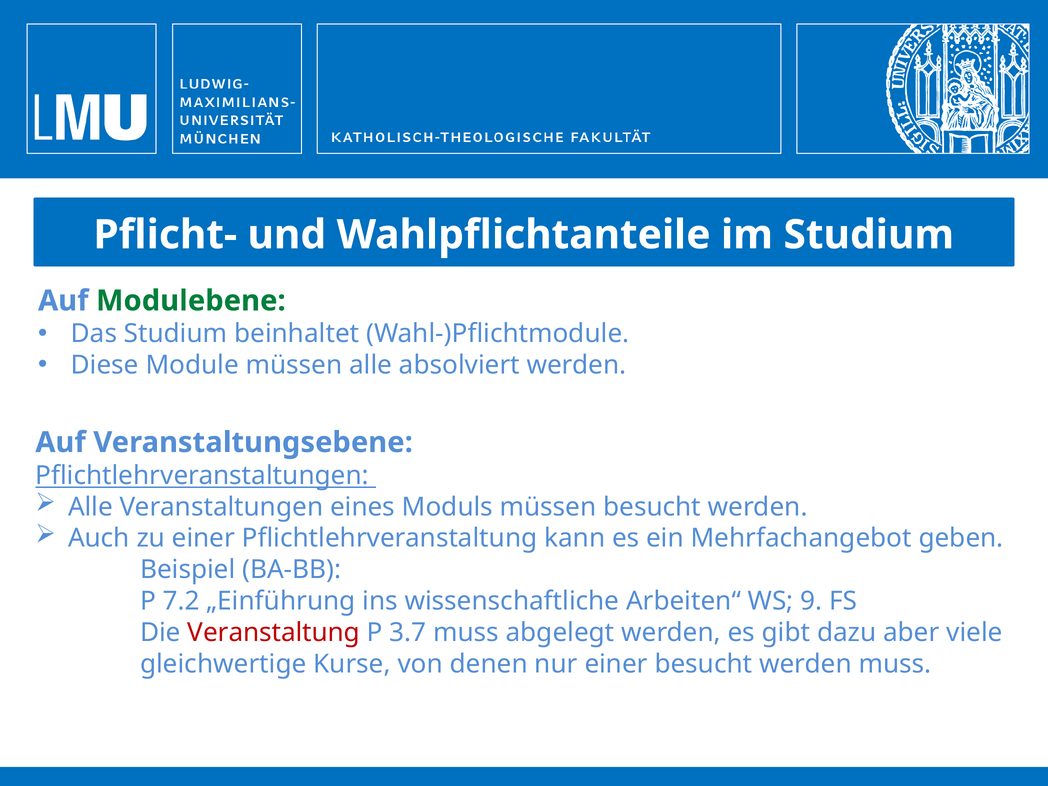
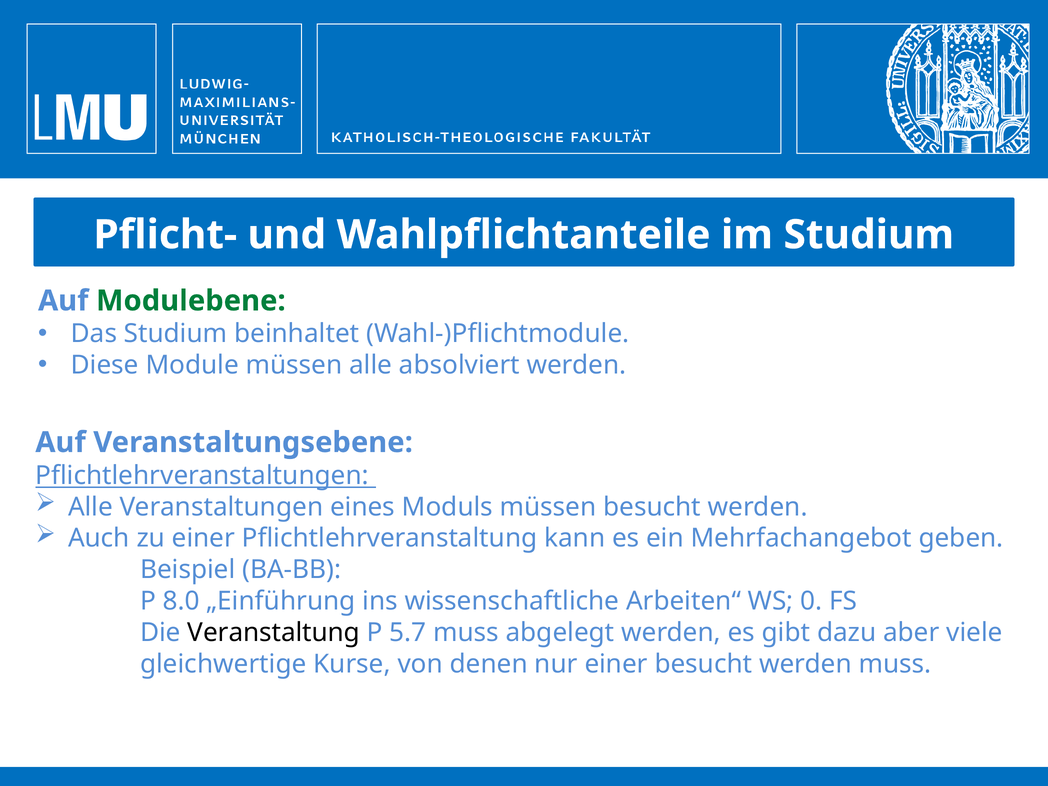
7.2: 7.2 -> 8.0
9: 9 -> 0
Veranstaltung colour: red -> black
3.7: 3.7 -> 5.7
